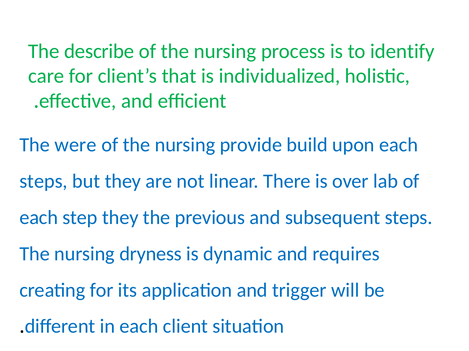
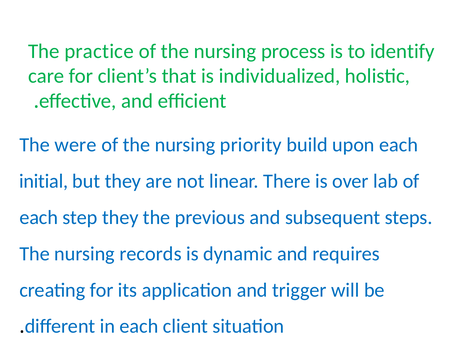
describe: describe -> practice
provide: provide -> priority
steps at (44, 182): steps -> initial
dryness: dryness -> records
